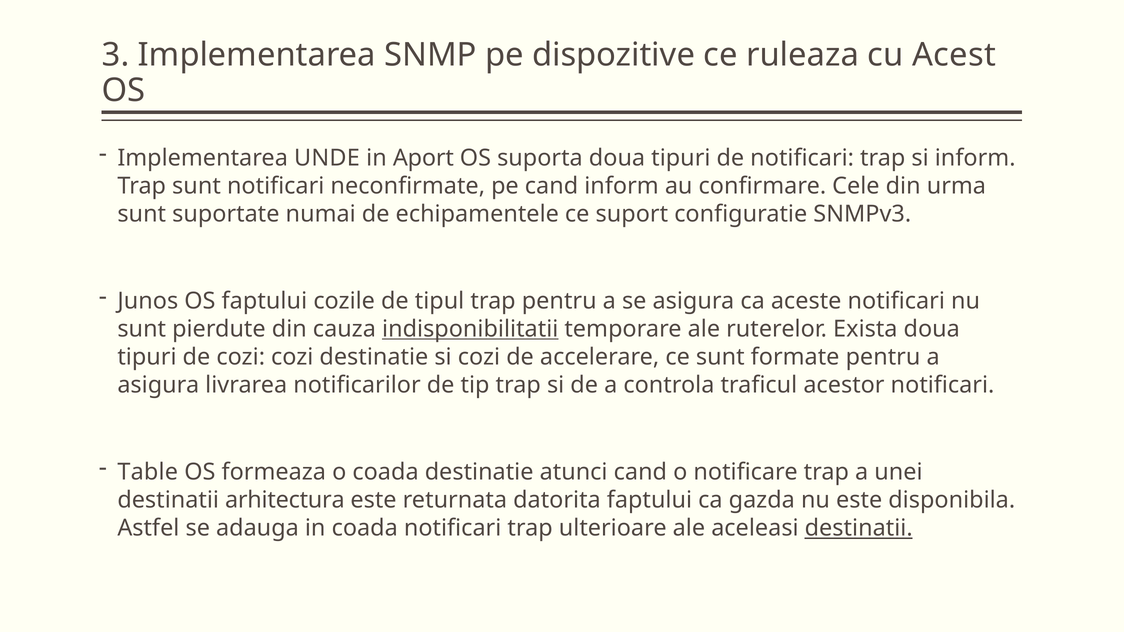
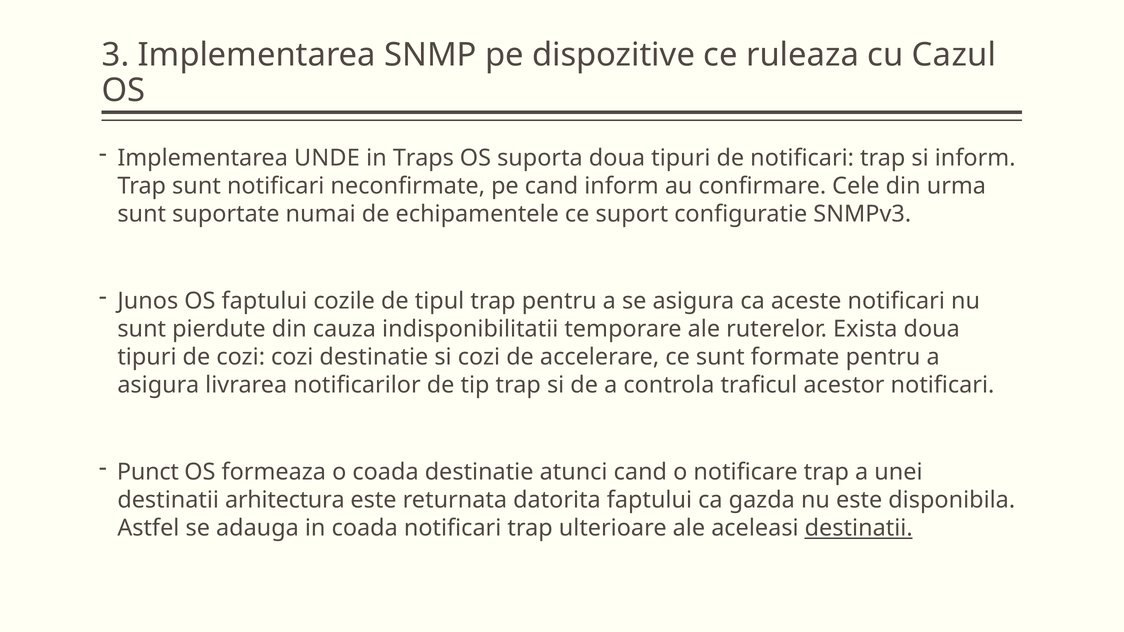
Acest: Acest -> Cazul
Aport: Aport -> Traps
indisponibilitatii underline: present -> none
Table: Table -> Punct
